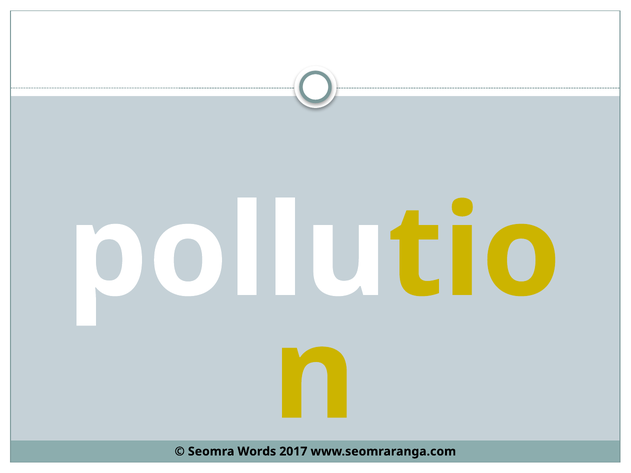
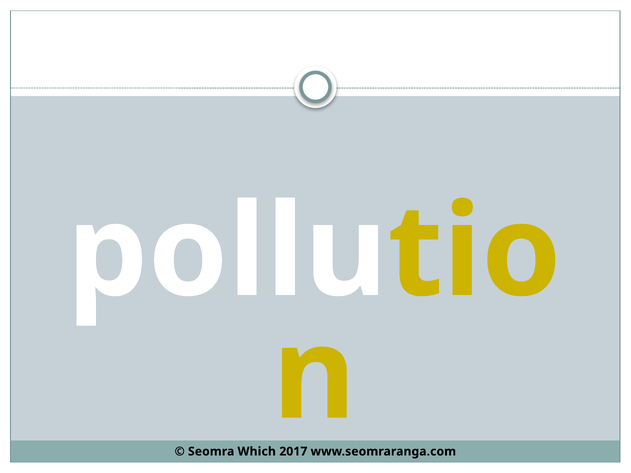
Words: Words -> Which
